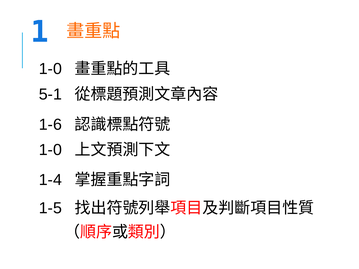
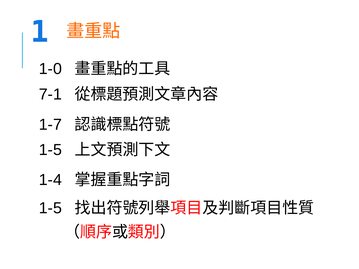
5-1: 5-1 -> 7-1
1-6: 1-6 -> 1-7
1-0 at (50, 150): 1-0 -> 1-5
